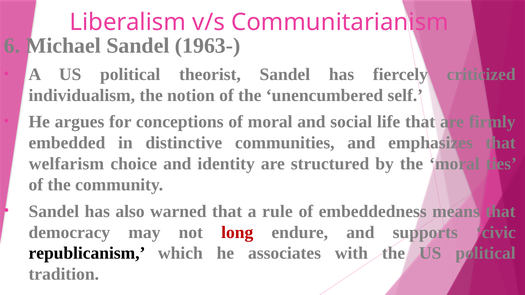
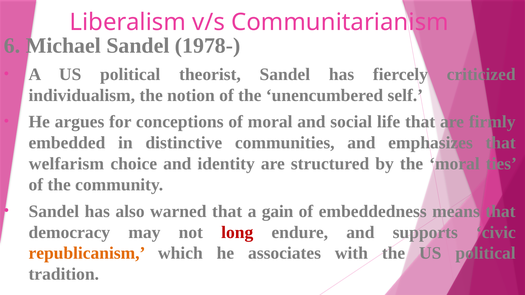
1963-: 1963- -> 1978-
rule: rule -> gain
republicanism colour: black -> orange
